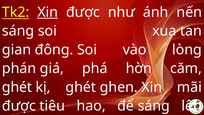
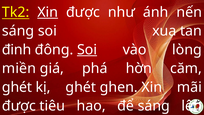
gian: gian -> đinh
Soi at (87, 50) underline: none -> present
phán: phán -> miền
